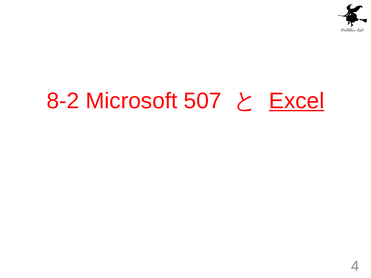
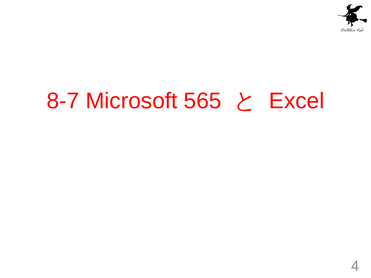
8-2: 8-2 -> 8-7
507: 507 -> 565
Excel underline: present -> none
